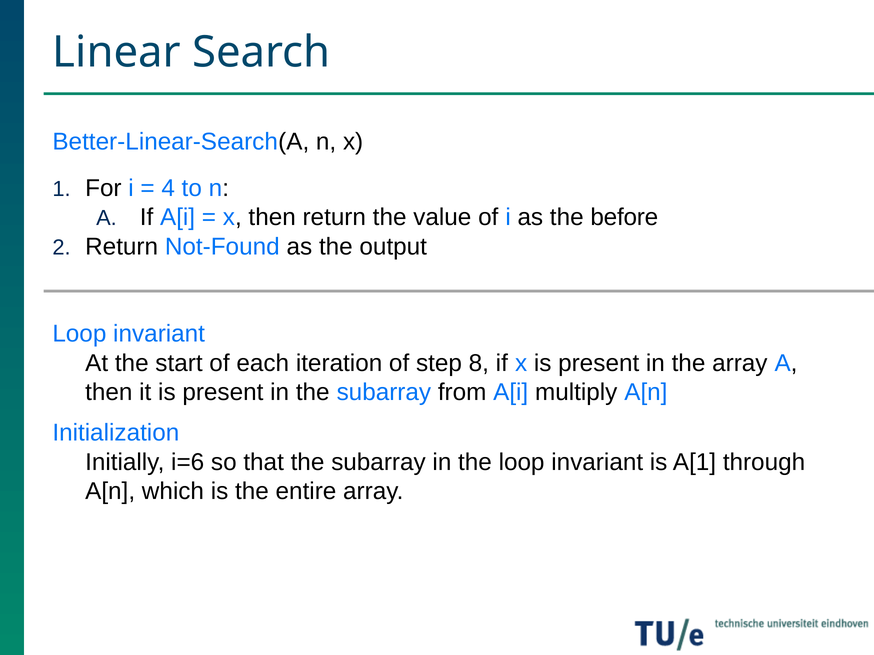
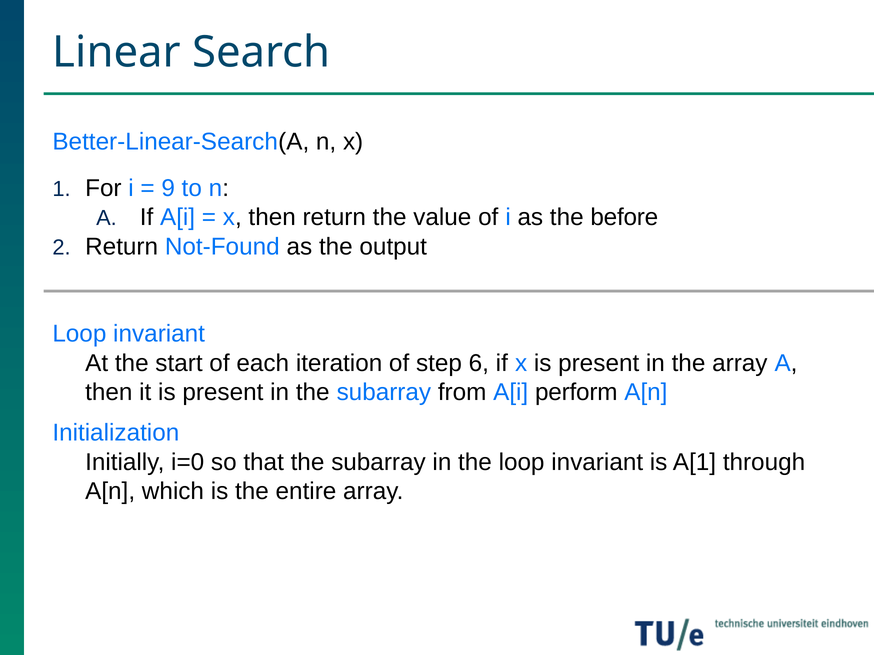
4: 4 -> 9
8: 8 -> 6
multiply: multiply -> perform
i=6: i=6 -> i=0
